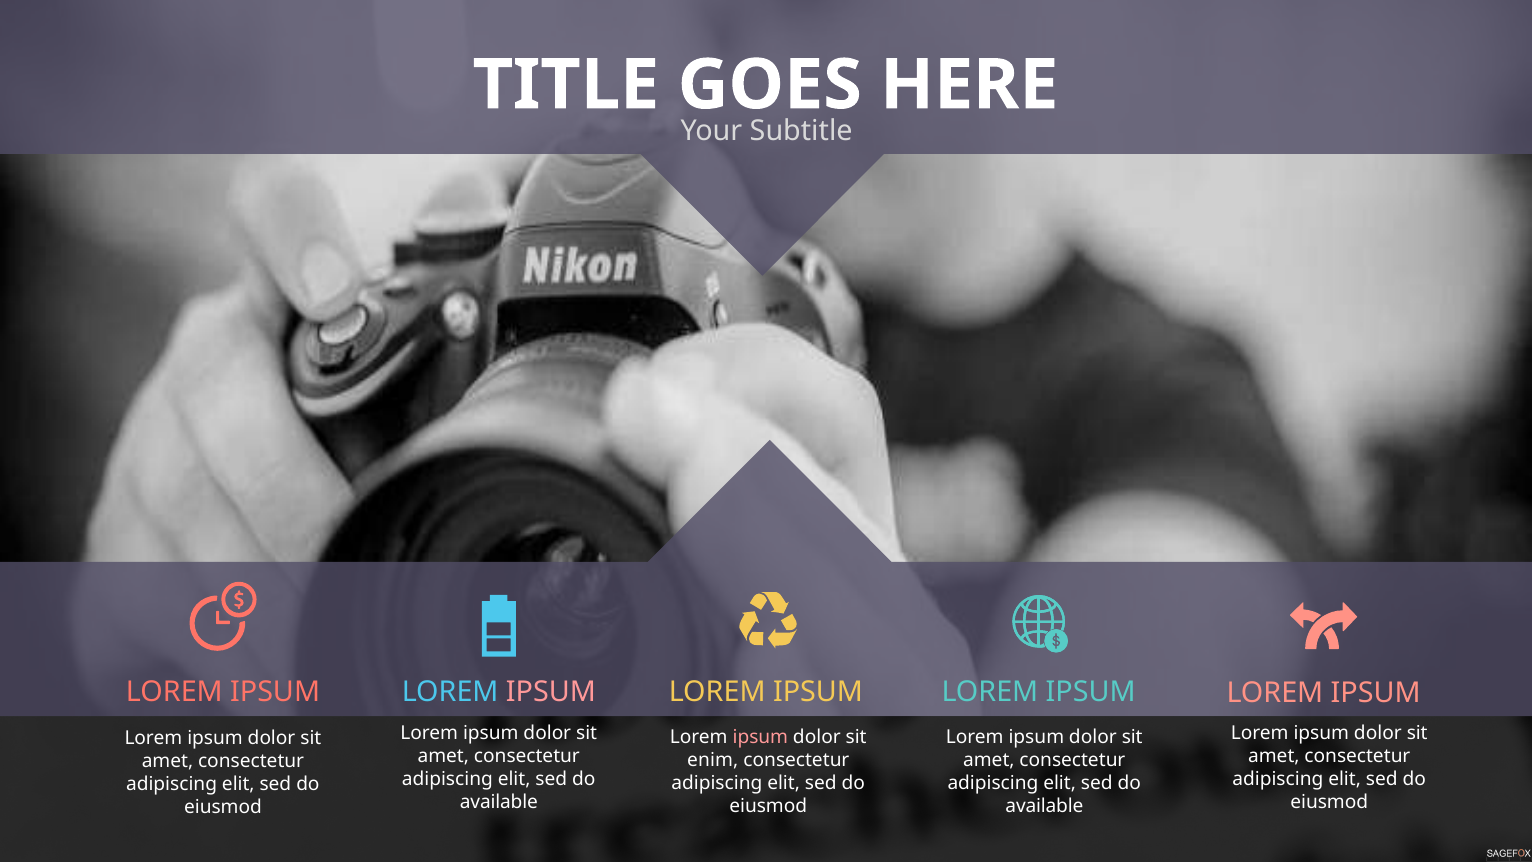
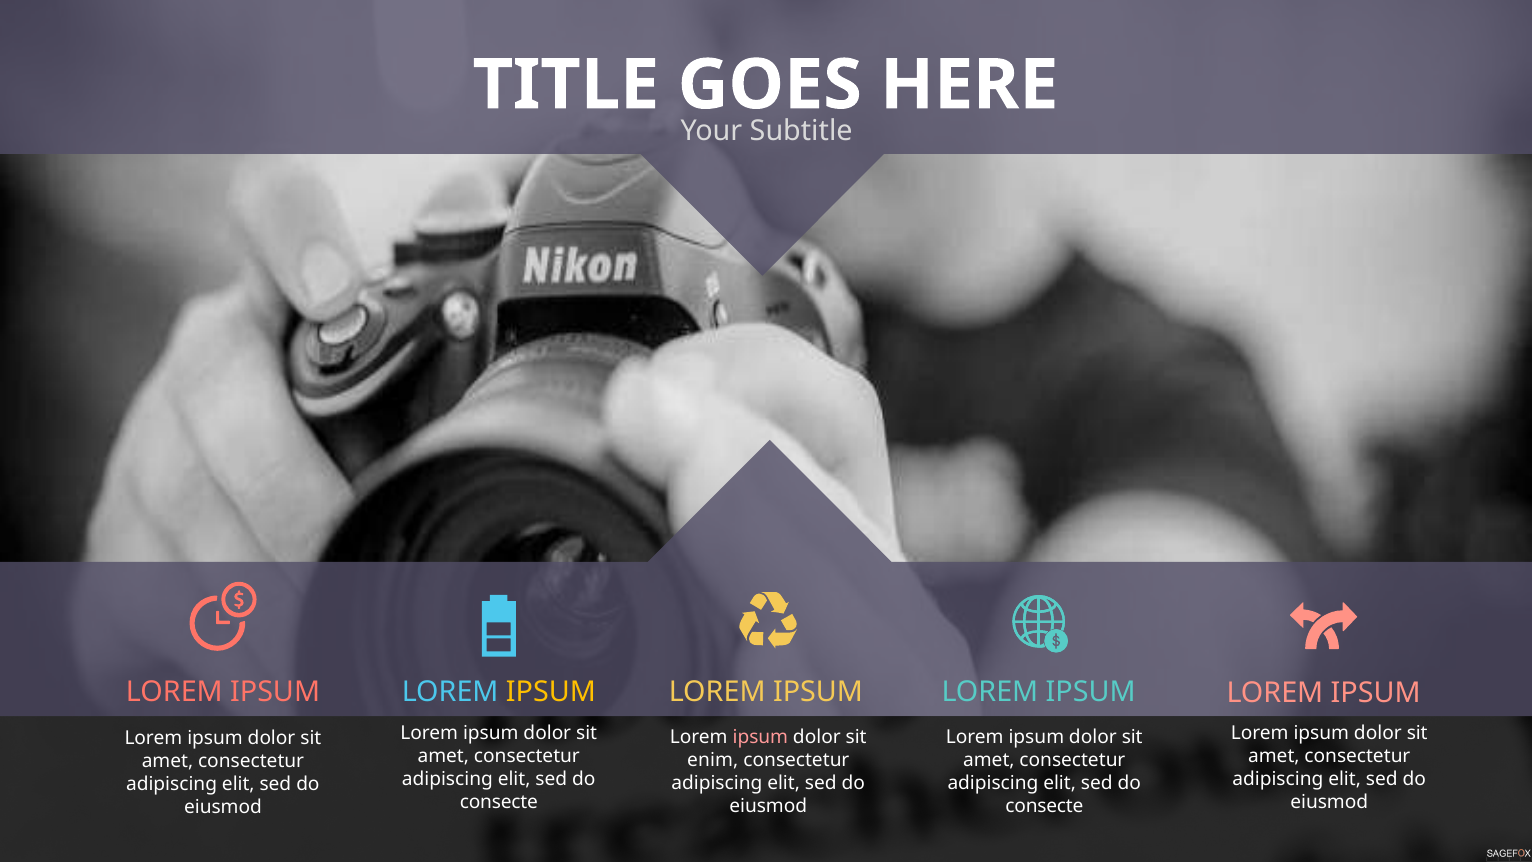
IPSUM at (551, 692) colour: pink -> yellow
available at (499, 802): available -> consecte
available at (1044, 806): available -> consecte
